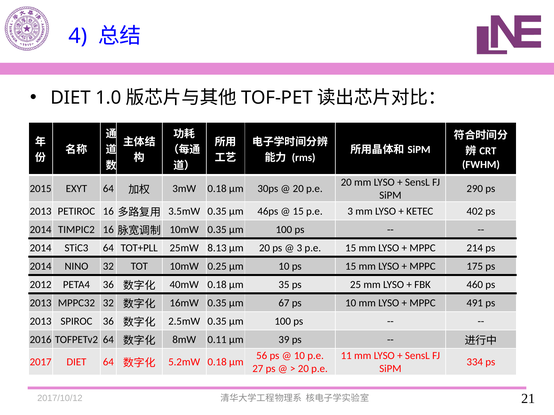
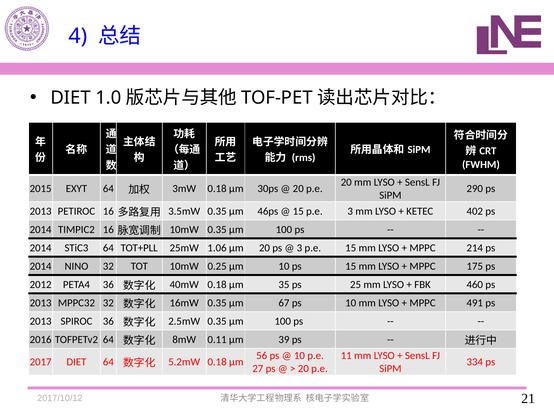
8.13: 8.13 -> 1.06
